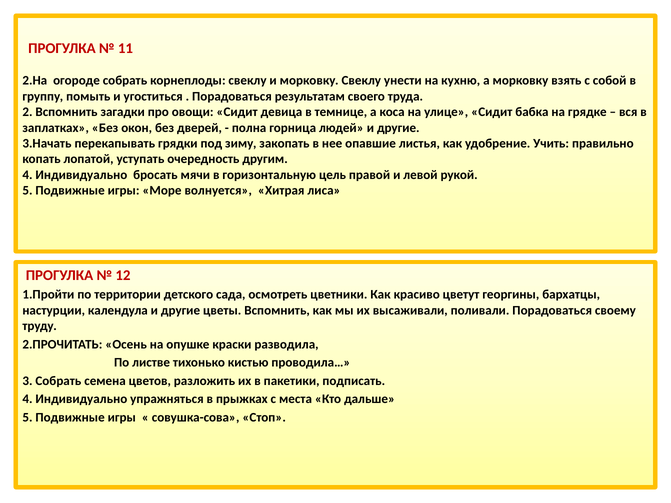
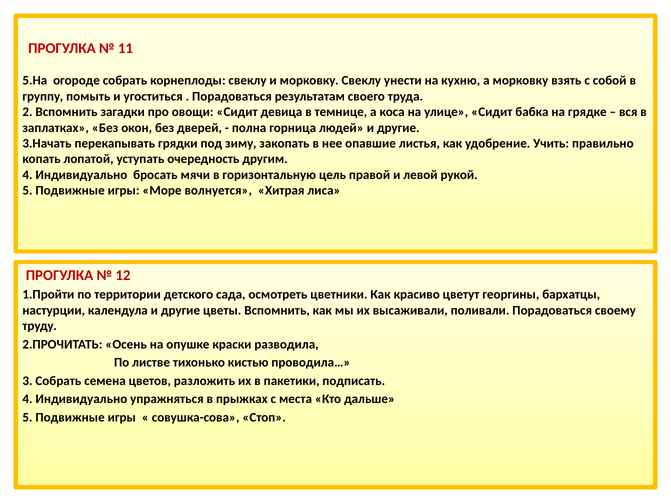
2.На: 2.На -> 5.На
